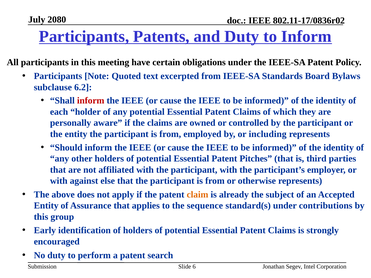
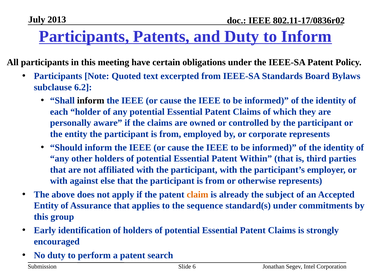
2080: 2080 -> 2013
inform at (91, 101) colour: red -> black
including: including -> corporate
Pitches: Pitches -> Within
contributions: contributions -> commitments
